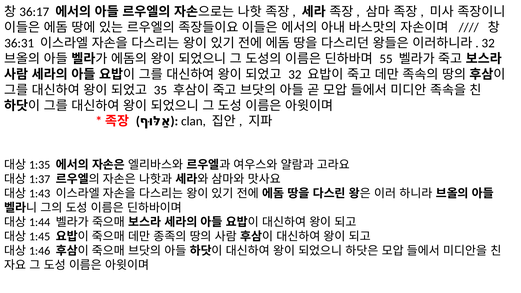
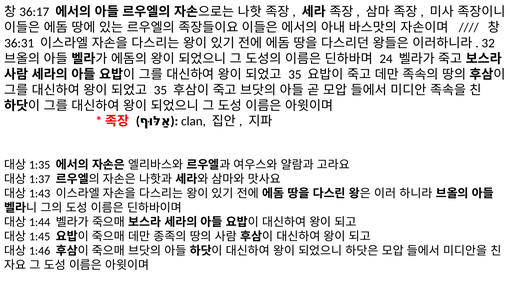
55: 55 -> 24
32 at (295, 74): 32 -> 35
